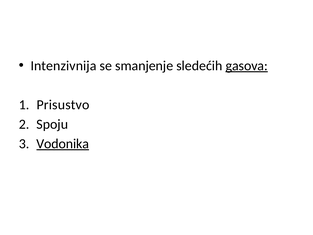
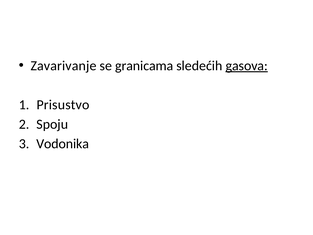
Intenzivnija: Intenzivnija -> Zavarivanje
smanjenje: smanjenje -> granicama
Vodonika underline: present -> none
